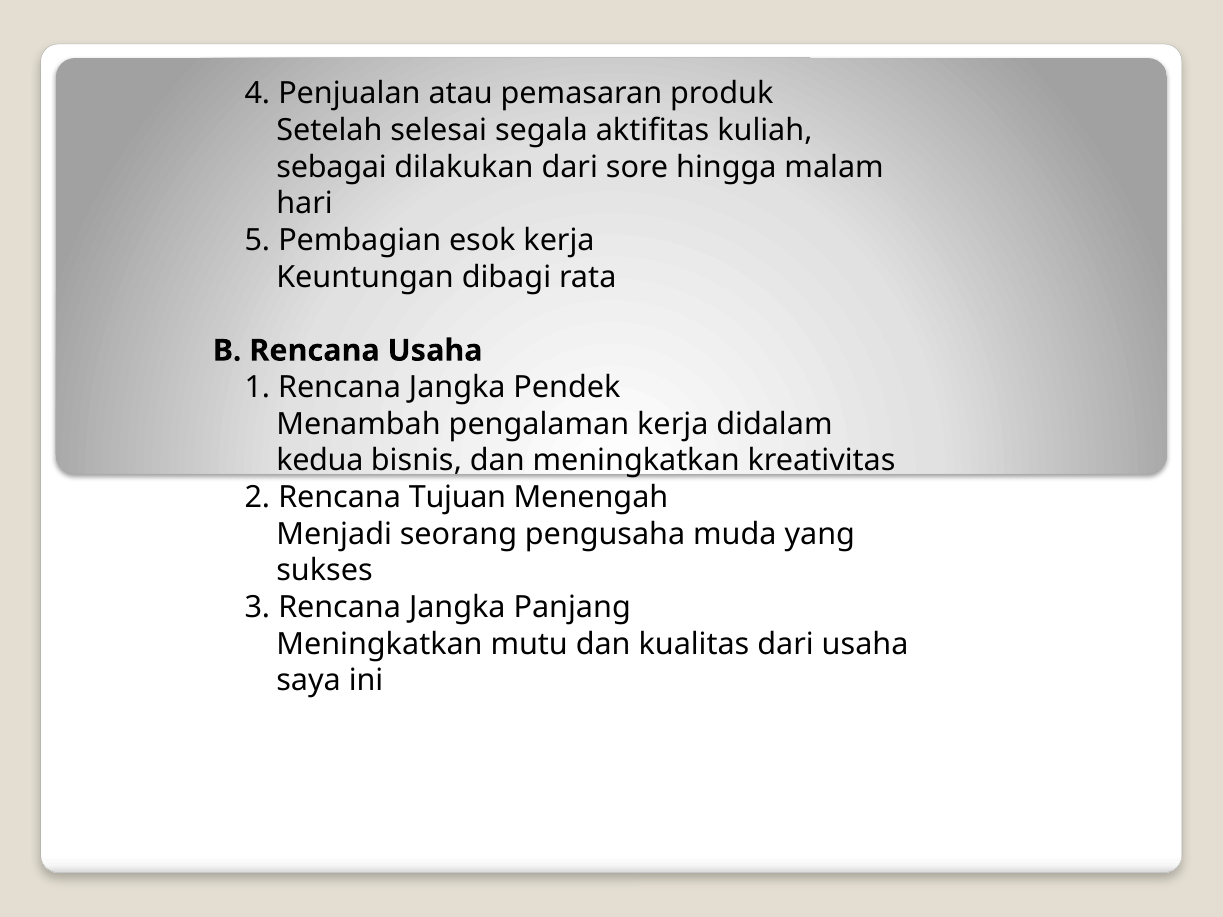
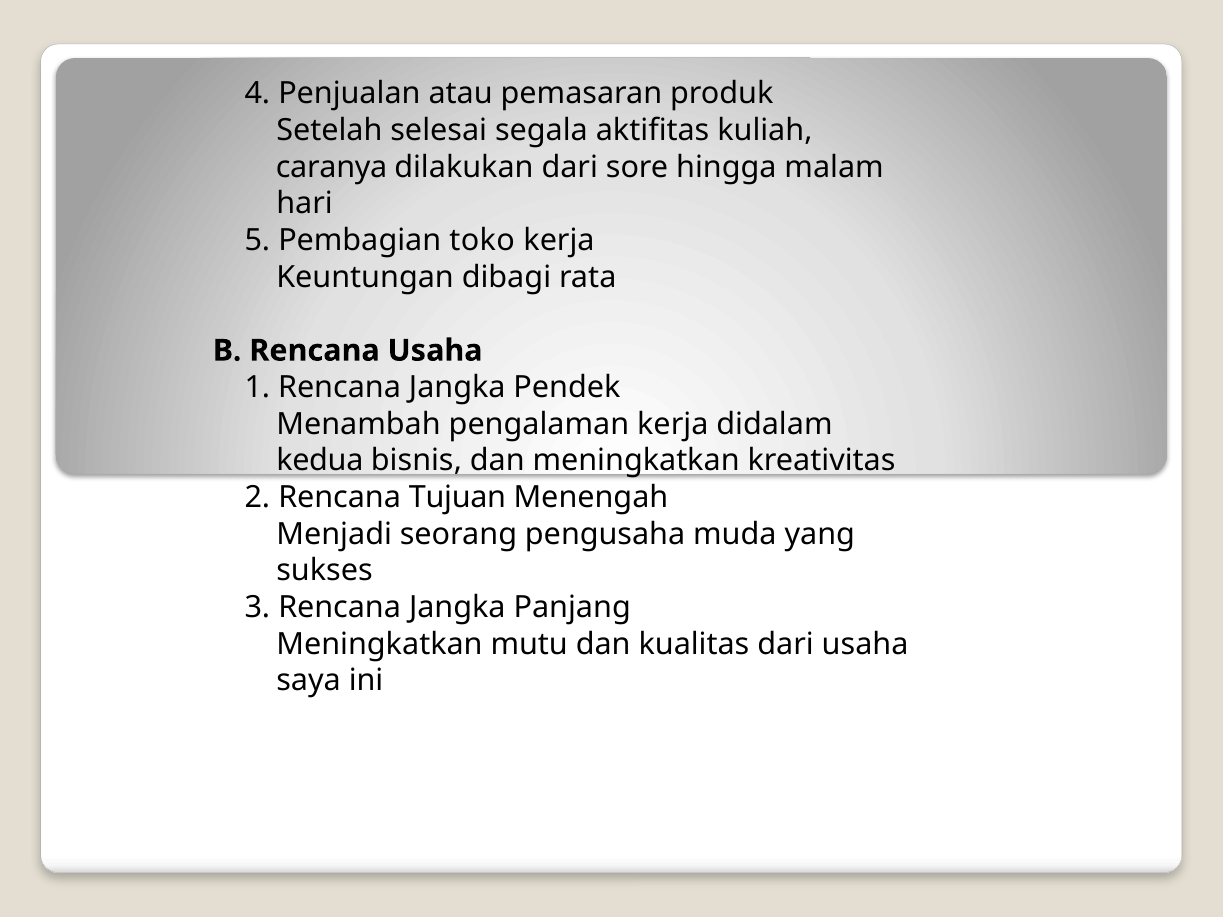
sebagai: sebagai -> caranya
esok: esok -> toko
